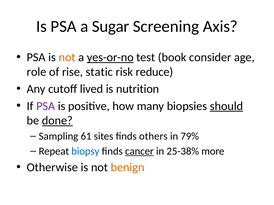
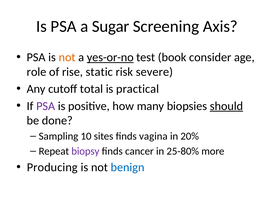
reduce: reduce -> severe
lived: lived -> total
nutrition: nutrition -> practical
done underline: present -> none
61: 61 -> 10
others: others -> vagina
79%: 79% -> 20%
biopsy colour: blue -> purple
cancer underline: present -> none
25-38%: 25-38% -> 25-80%
Otherwise: Otherwise -> Producing
benign colour: orange -> blue
